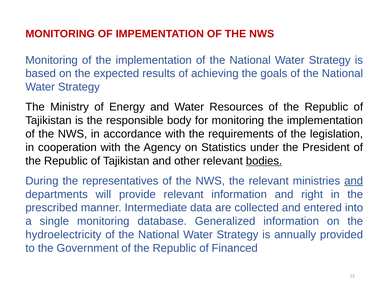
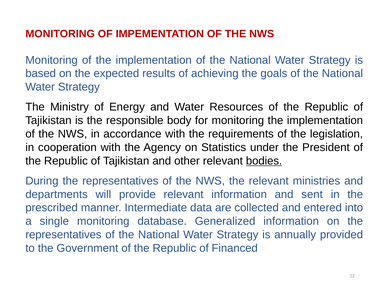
and at (354, 181) underline: present -> none
right: right -> sent
hydroelectricity at (63, 235): hydroelectricity -> representatives
